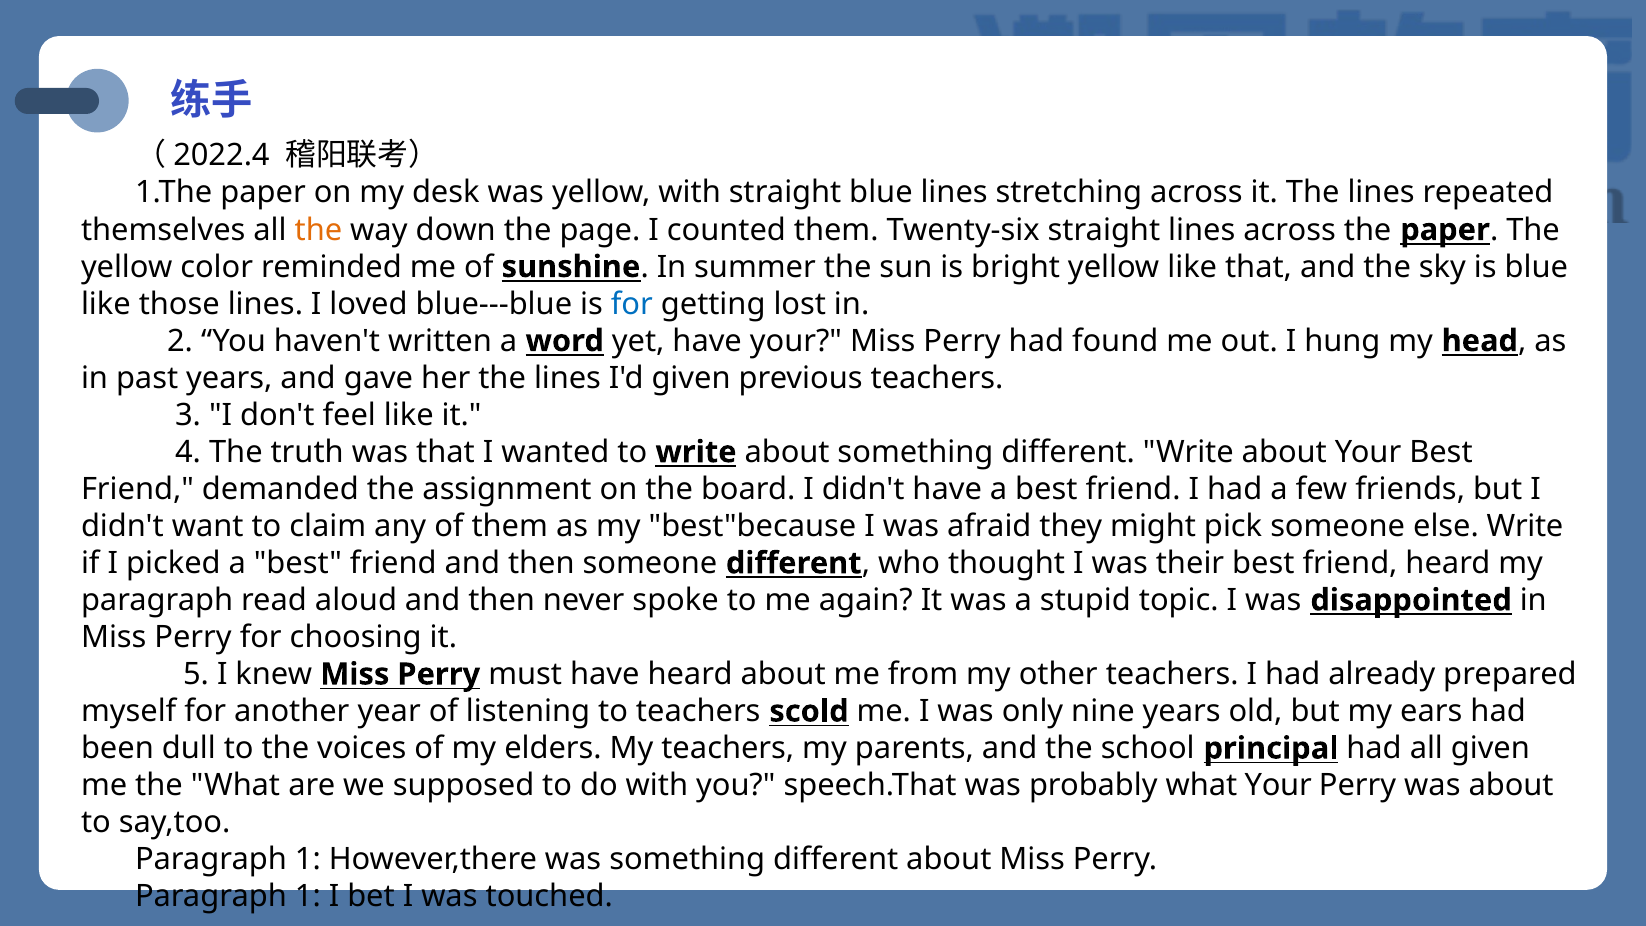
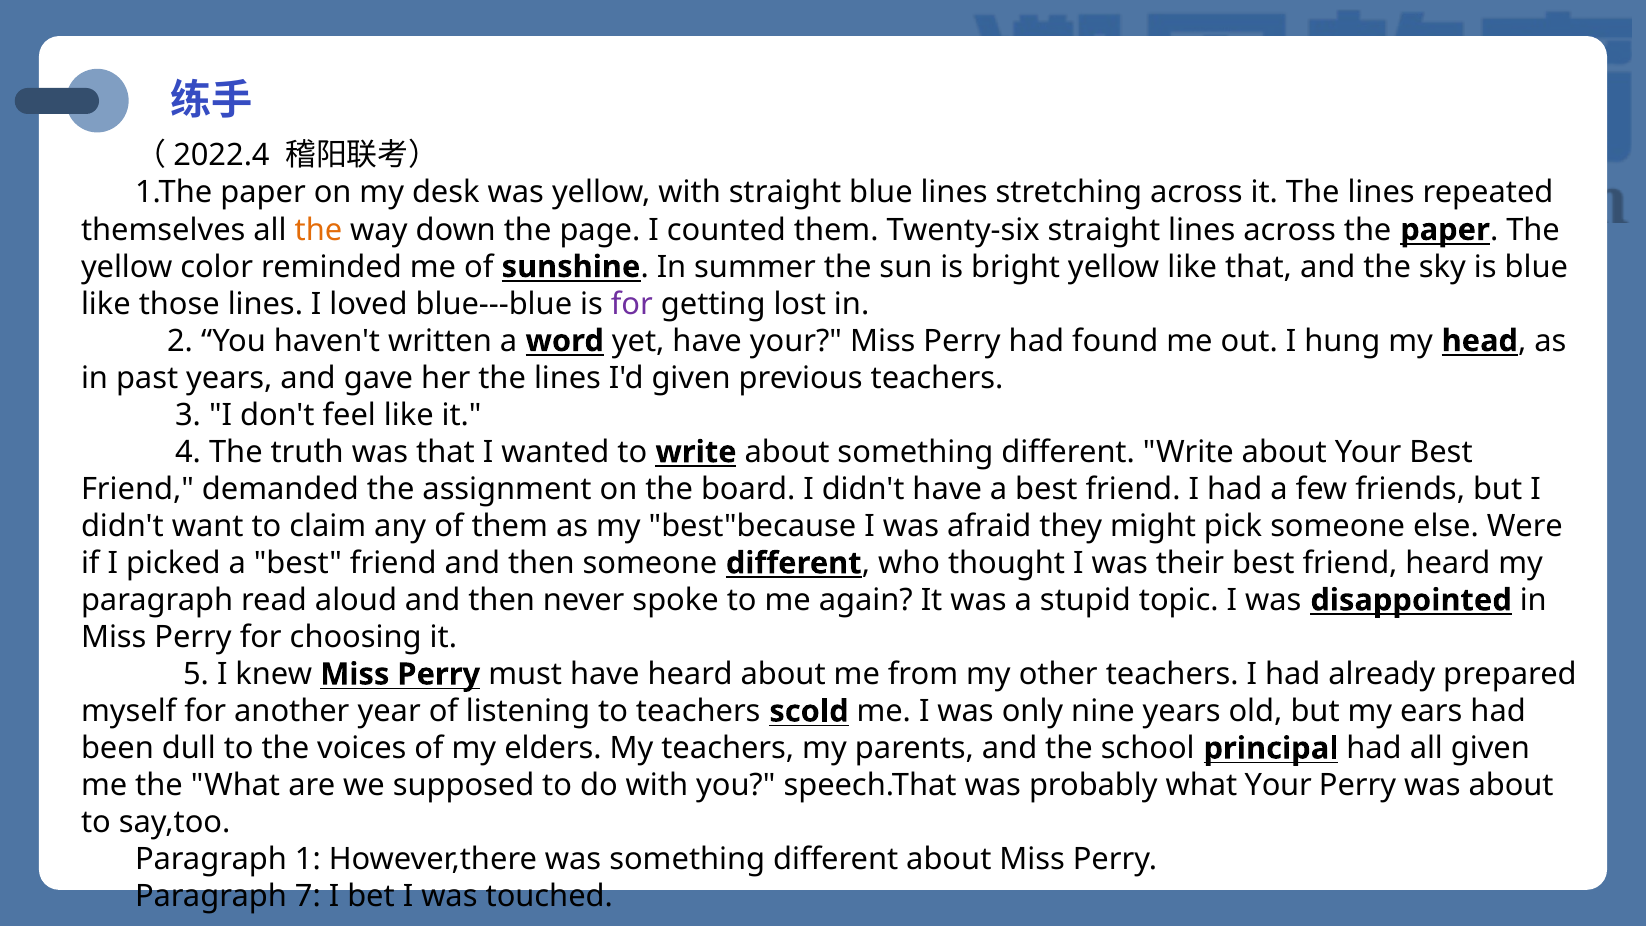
for at (632, 304) colour: blue -> purple
else Write: Write -> Were
1 at (308, 896): 1 -> 7
